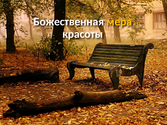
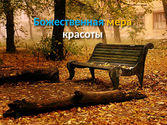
Божественная colour: white -> light blue
